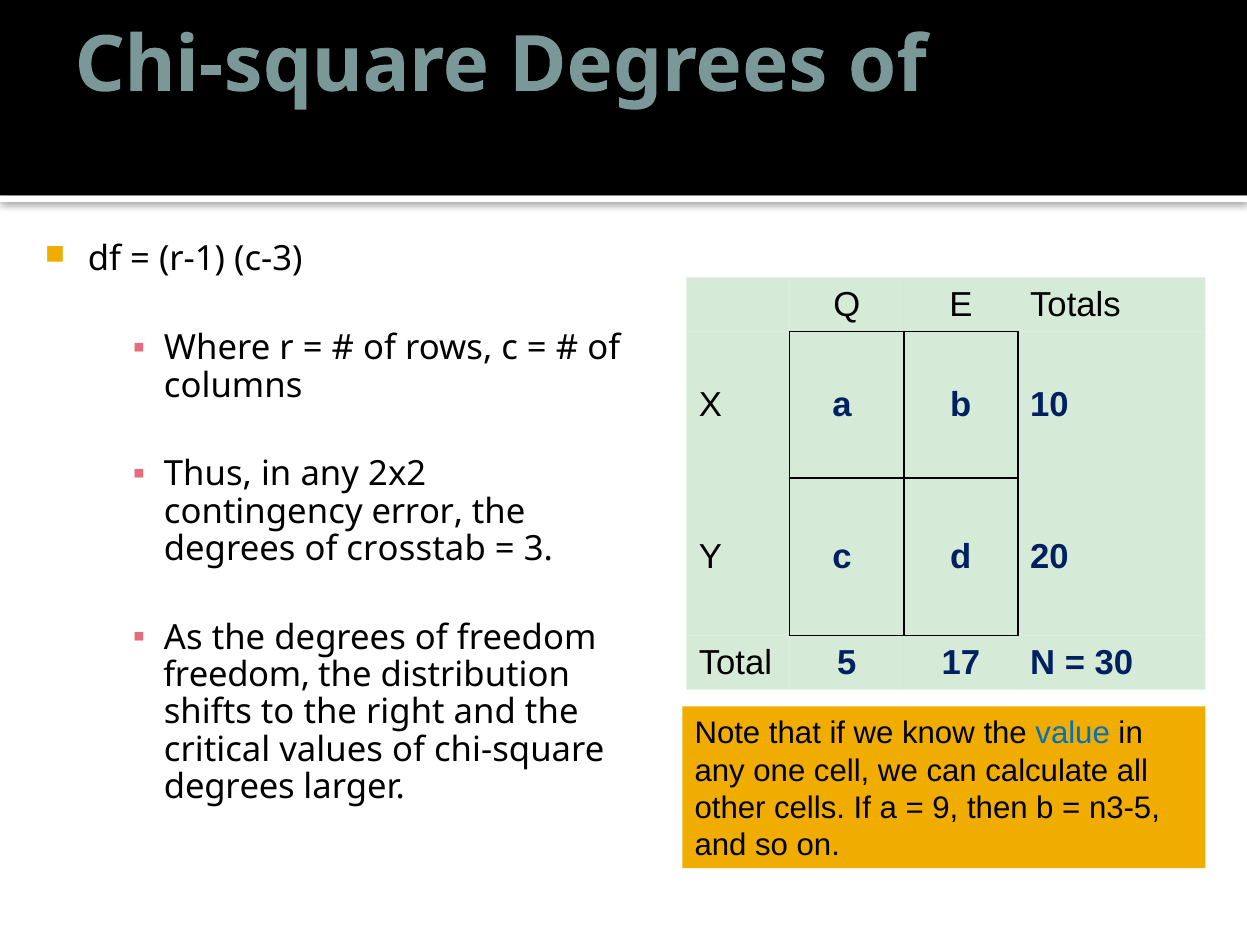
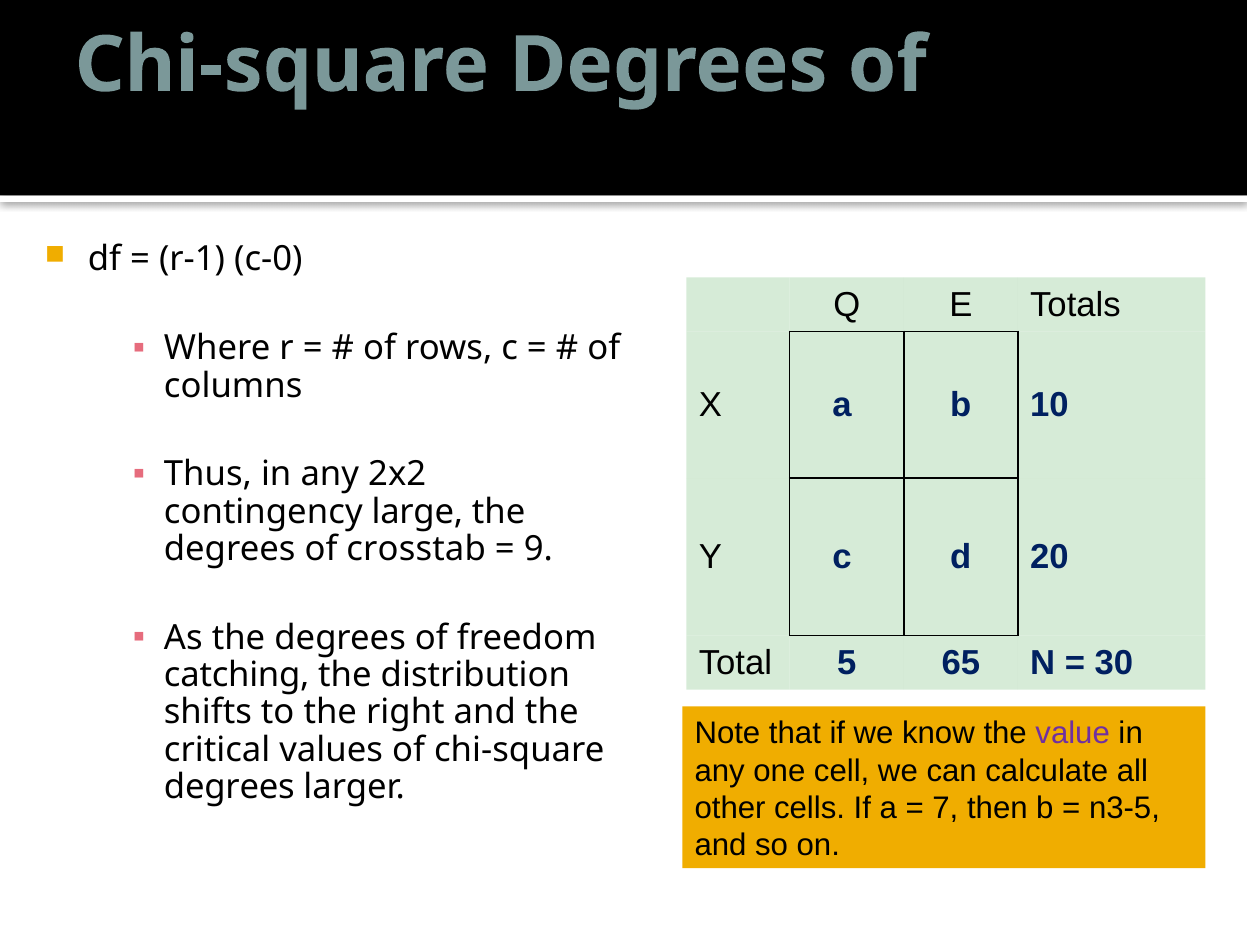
c-3: c-3 -> c-0
error: error -> large
3: 3 -> 9
17: 17 -> 65
freedom at (237, 675): freedom -> catching
value colour: blue -> purple
9: 9 -> 7
